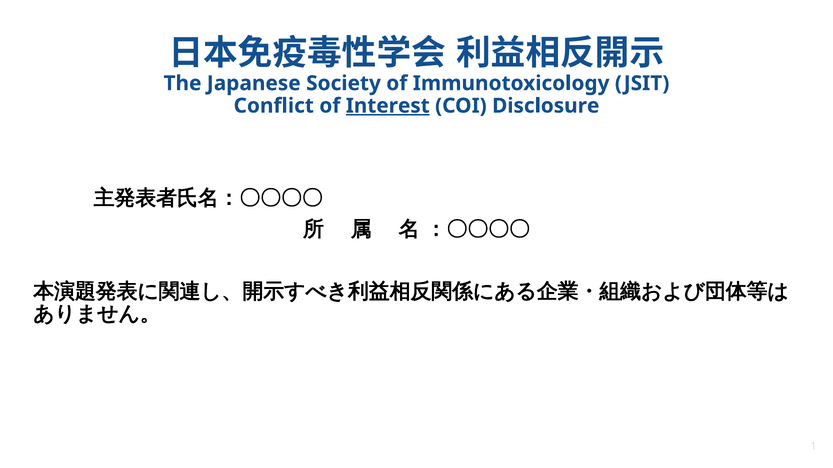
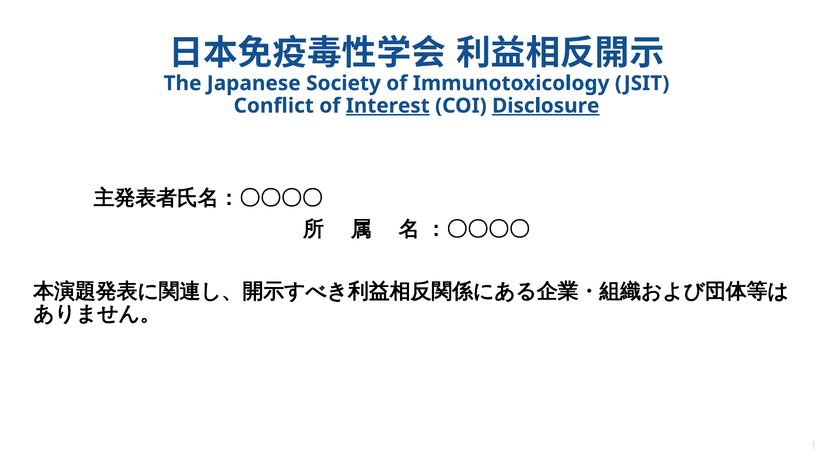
Disclosure underline: none -> present
